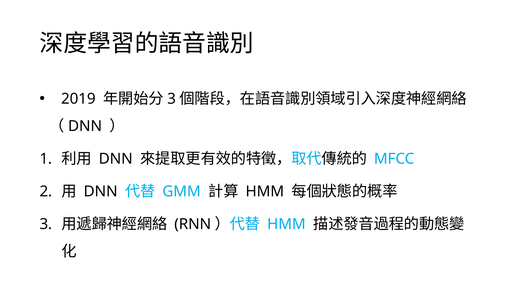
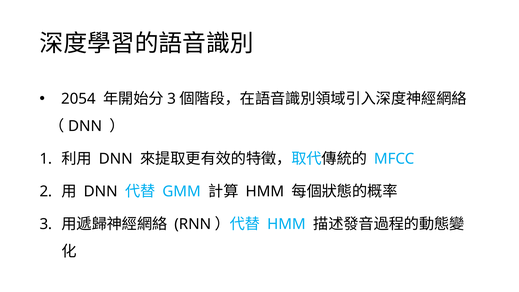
2019: 2019 -> 2054
